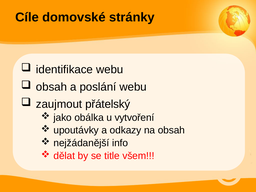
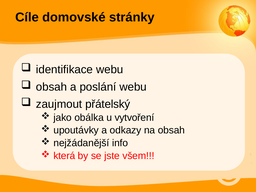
dělat: dělat -> která
title: title -> jste
